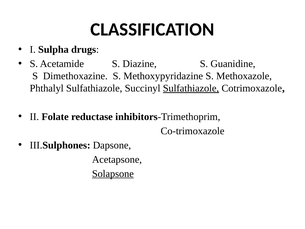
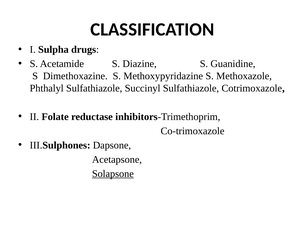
Sulfathiazole at (191, 88) underline: present -> none
